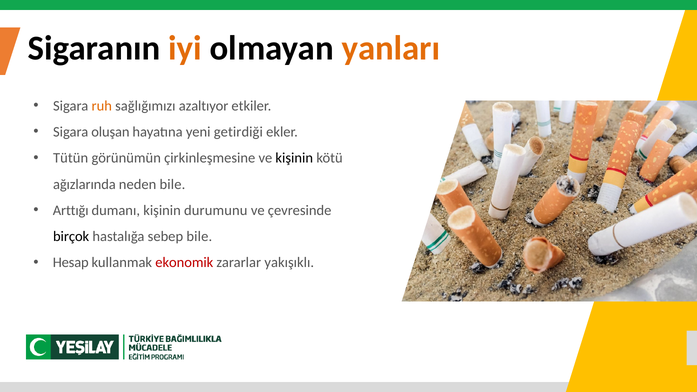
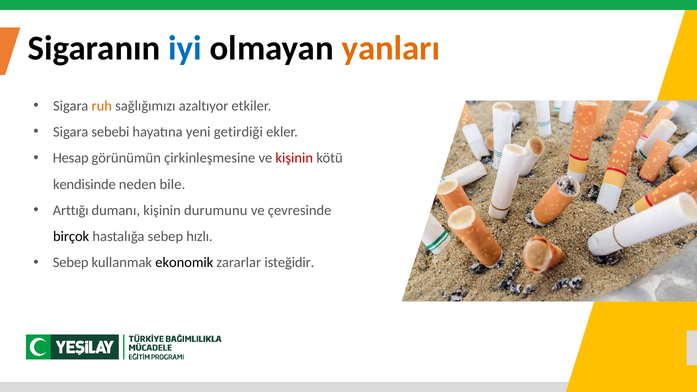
iyi colour: orange -> blue
oluşan: oluşan -> sebebi
Tütün: Tütün -> Hesap
kişinin at (294, 158) colour: black -> red
ağızlarında: ağızlarında -> kendisinde
sebep bile: bile -> hızlı
Hesap at (71, 263): Hesap -> Sebep
ekonomik colour: red -> black
yakışıklı: yakışıklı -> isteğidir
